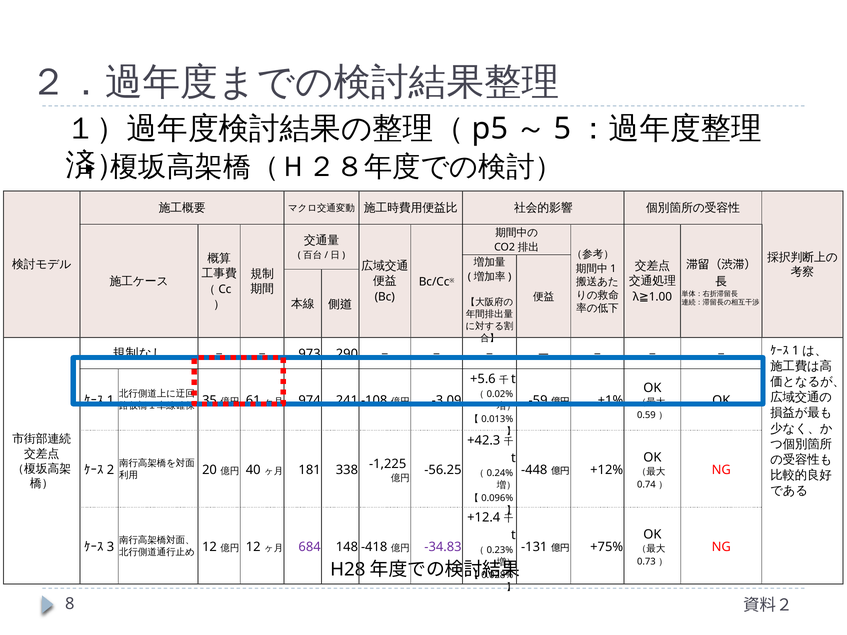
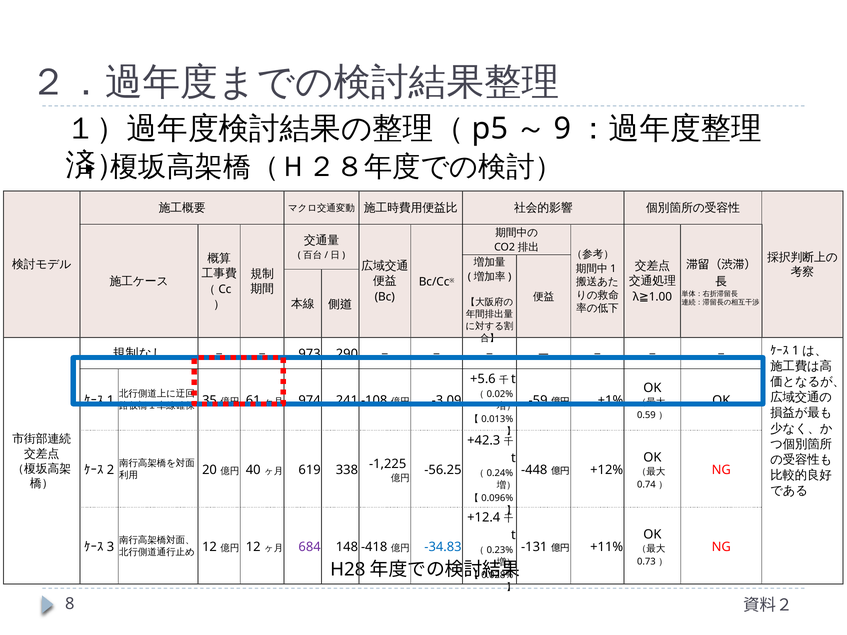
5: 5 -> 9
181: 181 -> 619
+75%: +75% -> +11%
-34.83 colour: purple -> blue
